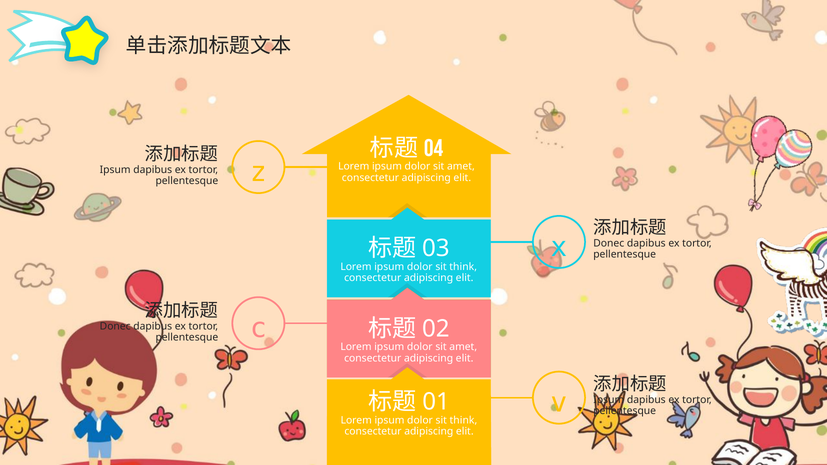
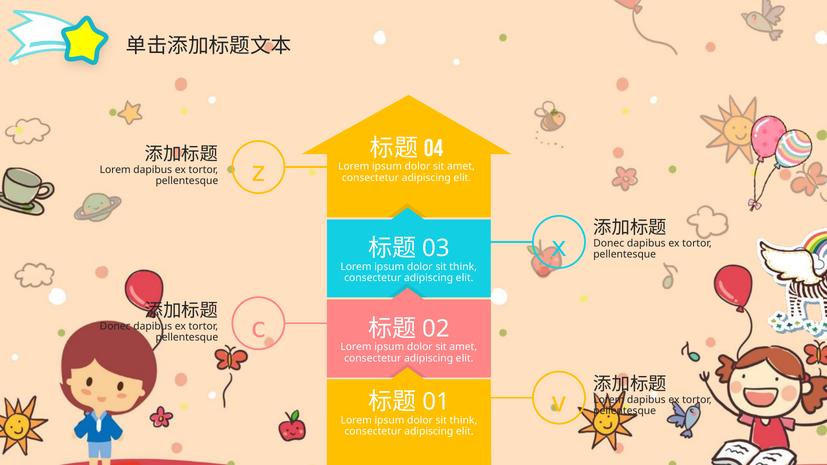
Ipsum at (115, 170): Ipsum -> Lorem
Ipsum at (609, 400): Ipsum -> Lorem
